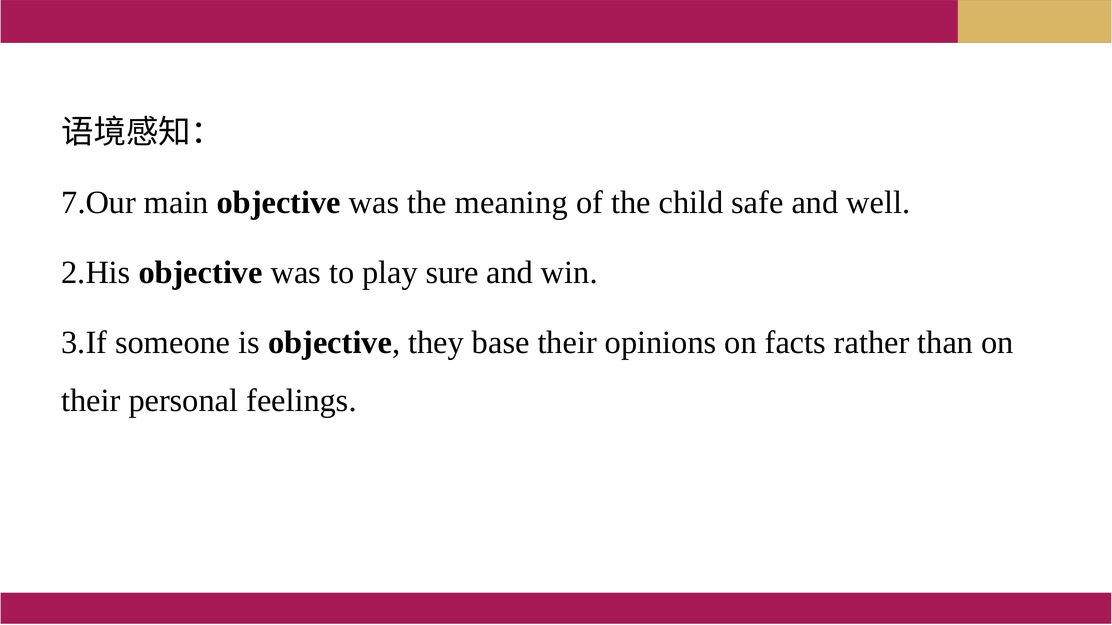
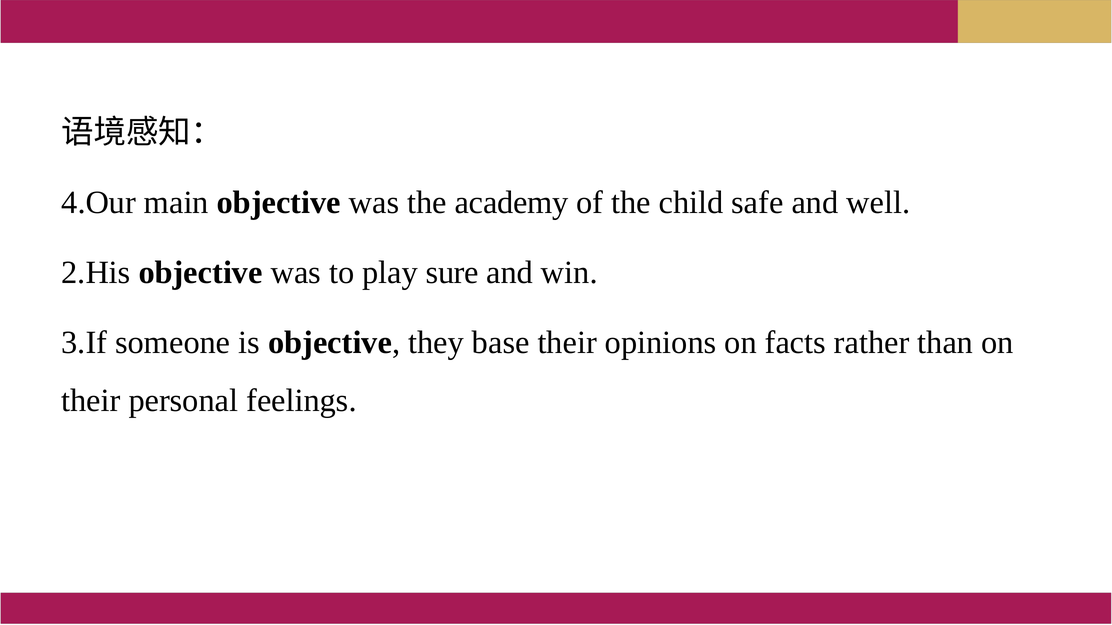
7.Our: 7.Our -> 4.Our
meaning: meaning -> academy
